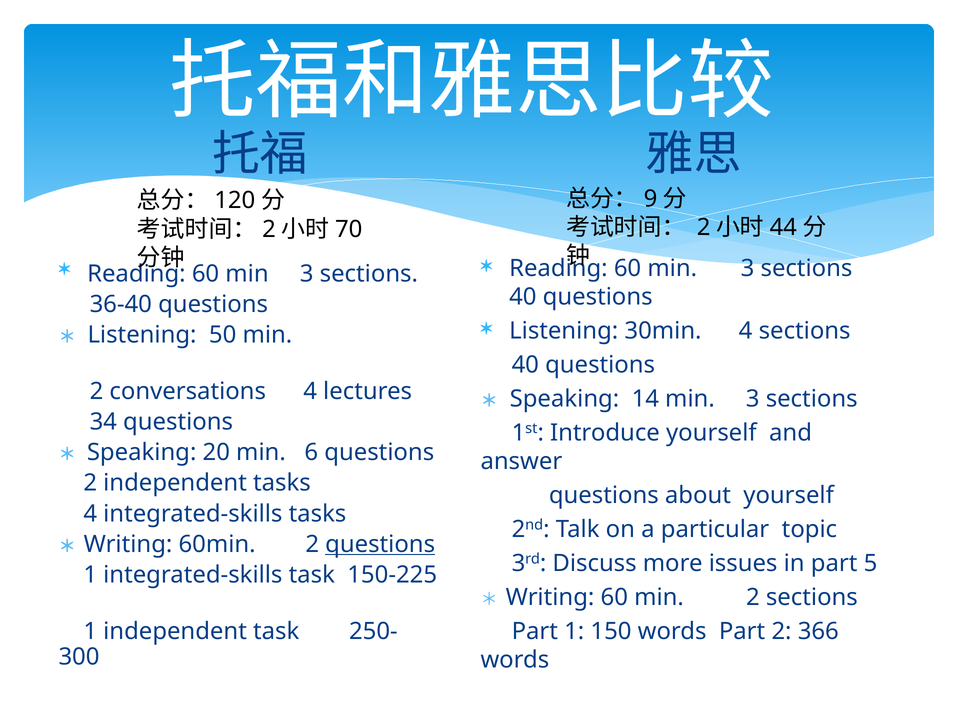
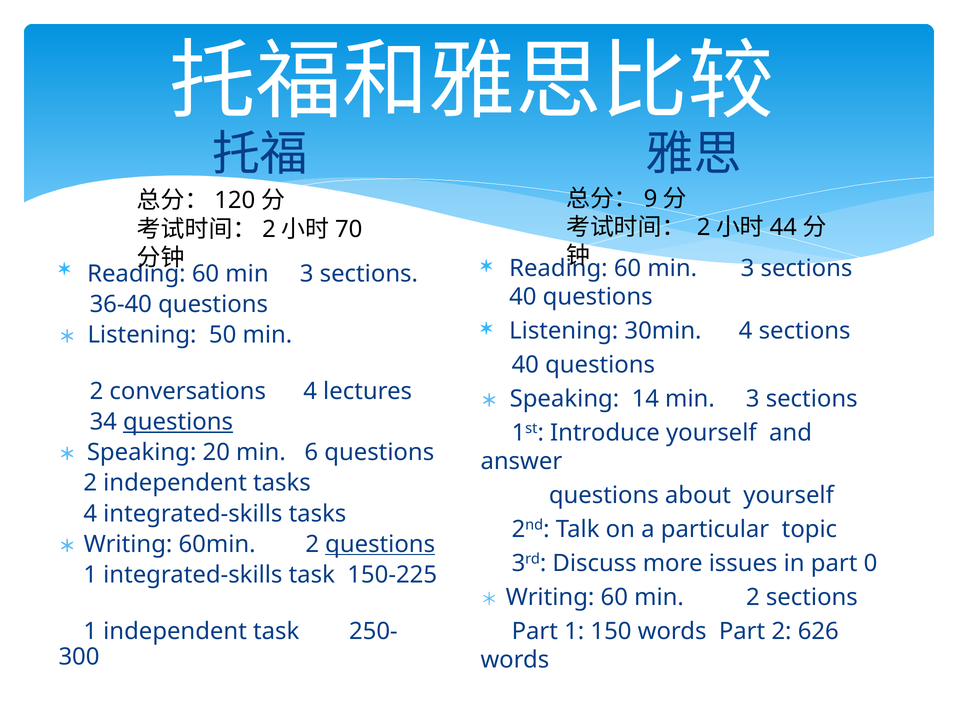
questions at (178, 422) underline: none -> present
5: 5 -> 0
366: 366 -> 626
